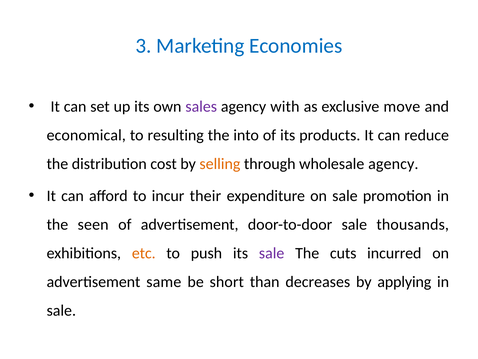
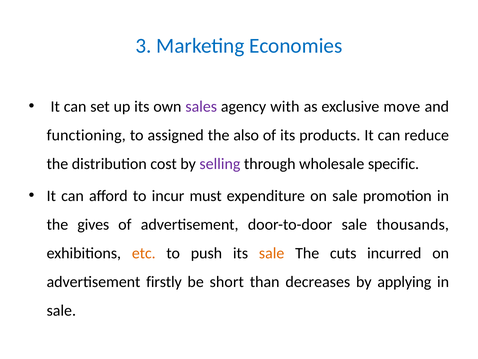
economical: economical -> functioning
resulting: resulting -> assigned
into: into -> also
selling colour: orange -> purple
wholesale agency: agency -> specific
their: their -> must
seen: seen -> gives
sale at (272, 253) colour: purple -> orange
same: same -> firstly
